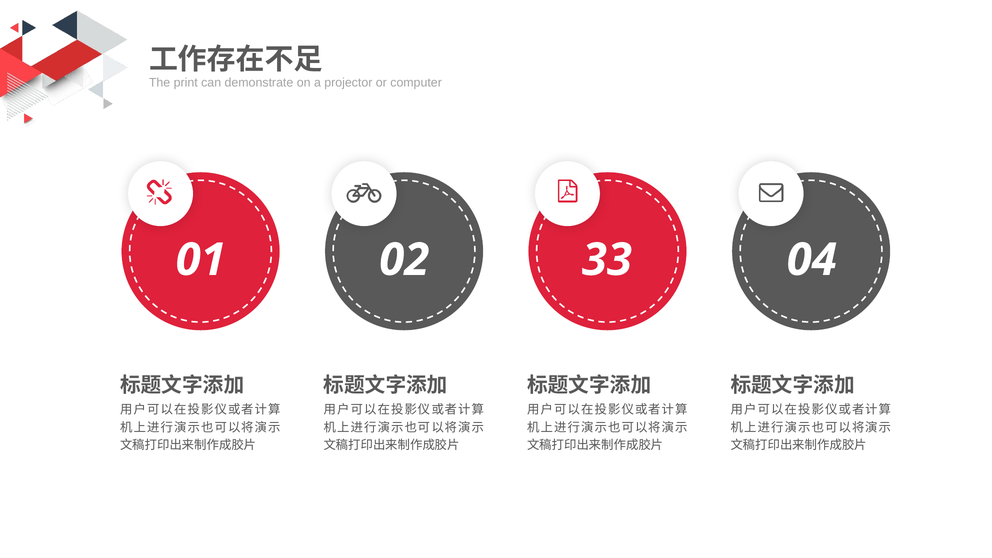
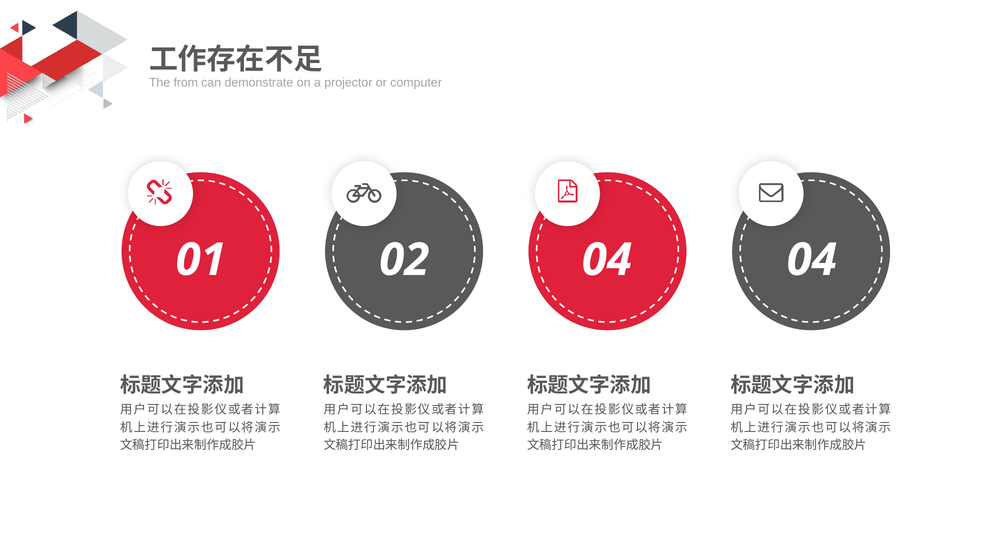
print: print -> from
02 33: 33 -> 04
